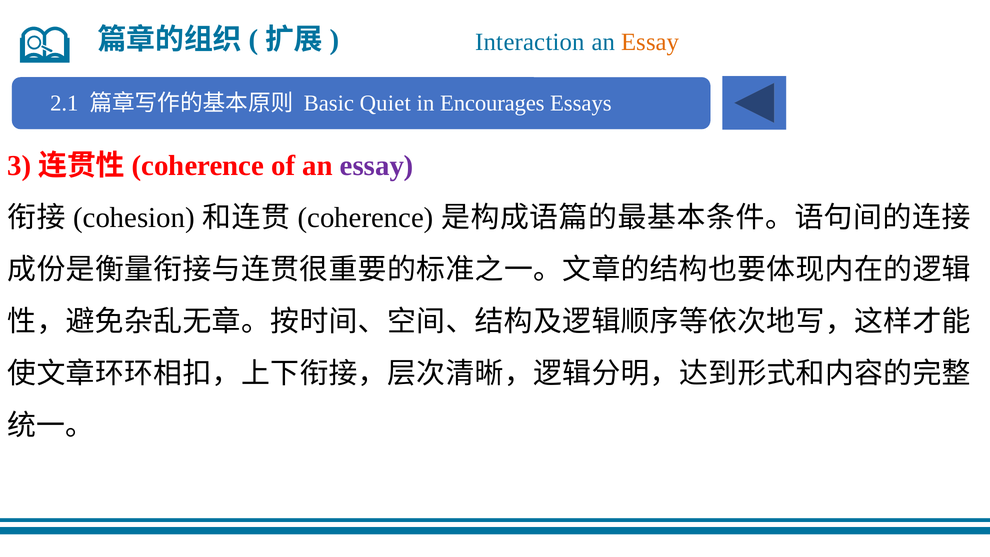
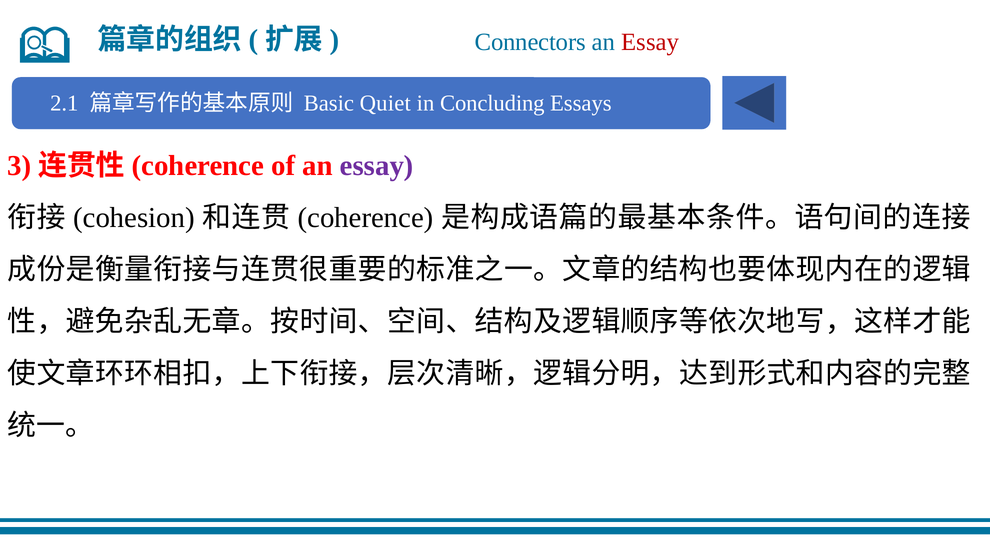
Interaction: Interaction -> Connectors
Essay at (650, 42) colour: orange -> red
Encourages: Encourages -> Concluding
